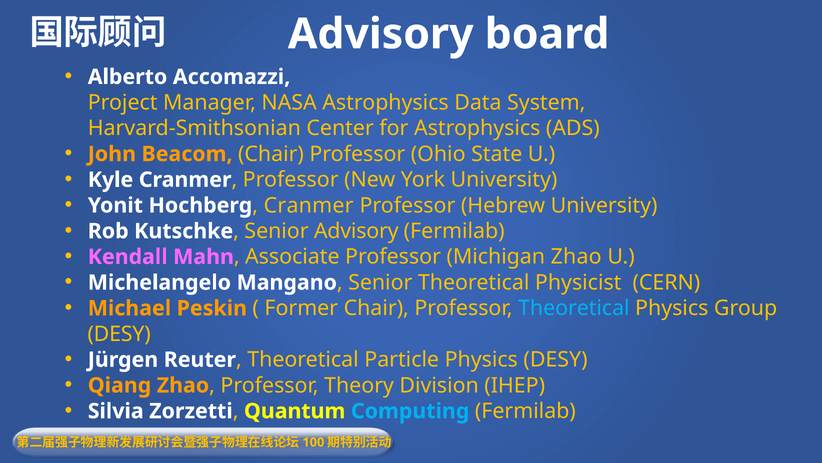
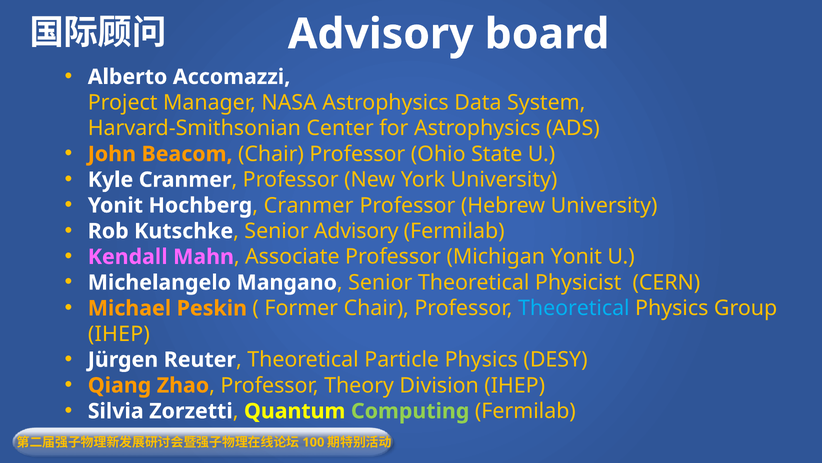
Michigan Zhao: Zhao -> Yonit
DESY at (119, 334): DESY -> IHEP
Computing colour: light blue -> light green
